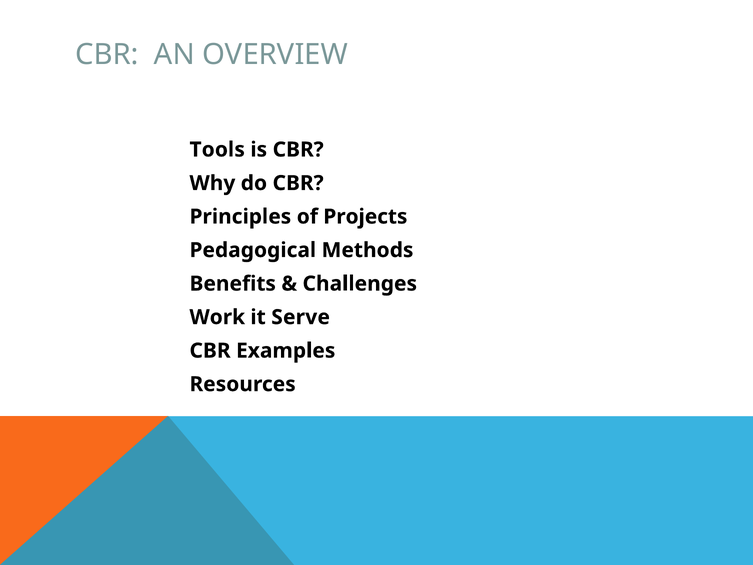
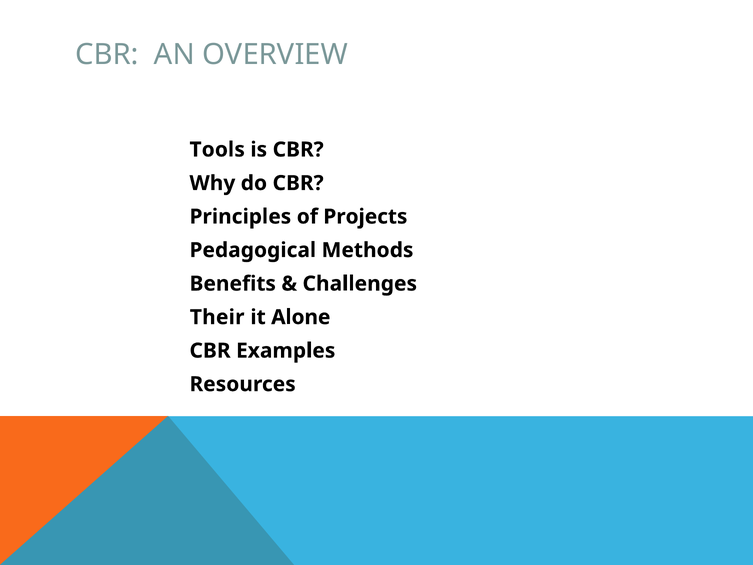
Work: Work -> Their
Serve: Serve -> Alone
